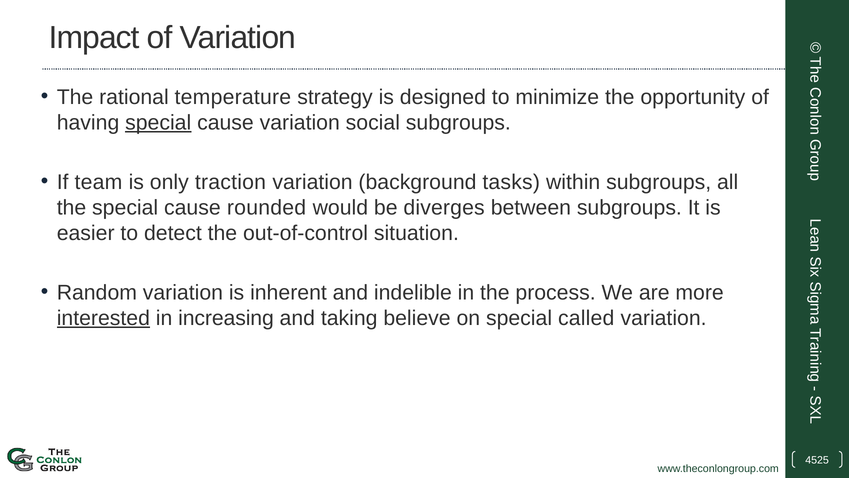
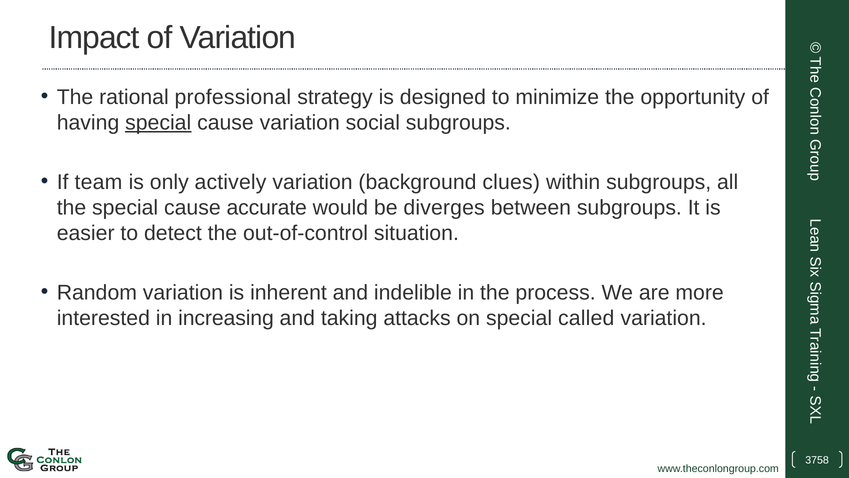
temperature: temperature -> professional
traction: traction -> actively
tasks: tasks -> clues
rounded: rounded -> accurate
interested underline: present -> none
believe: believe -> attacks
4525: 4525 -> 3758
